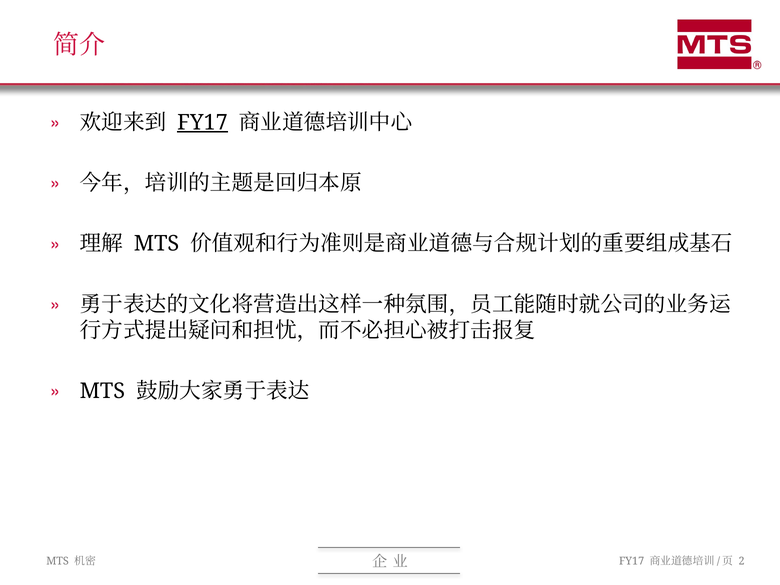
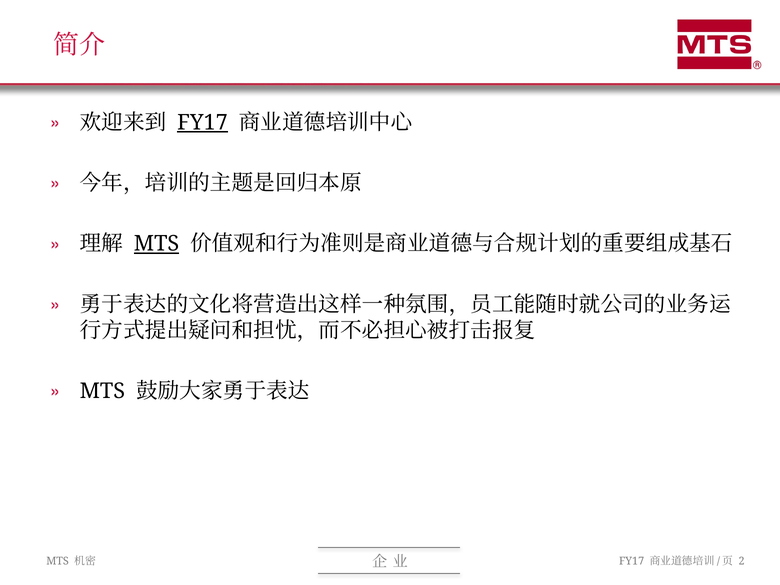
MTS at (157, 244) underline: none -> present
